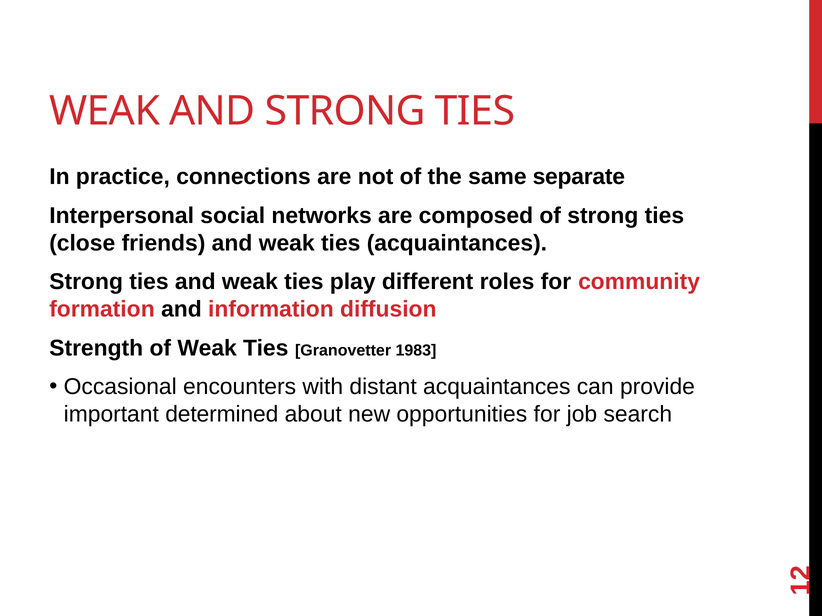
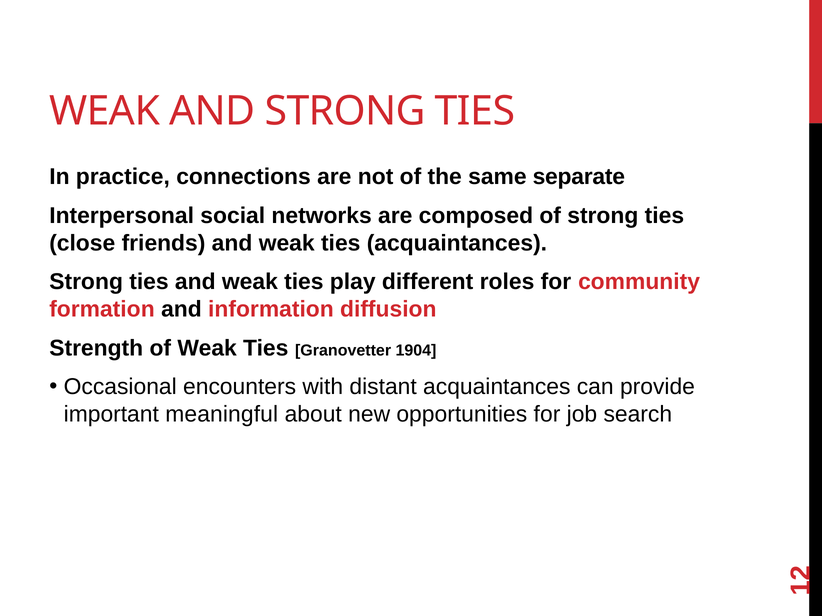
1983: 1983 -> 1904
determined: determined -> meaningful
